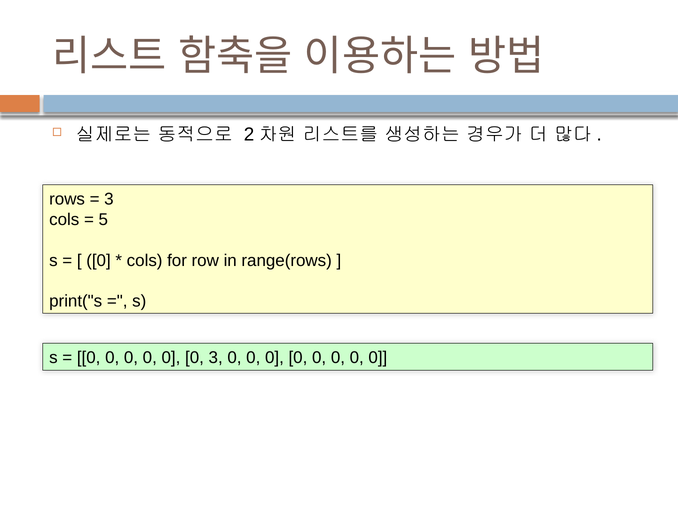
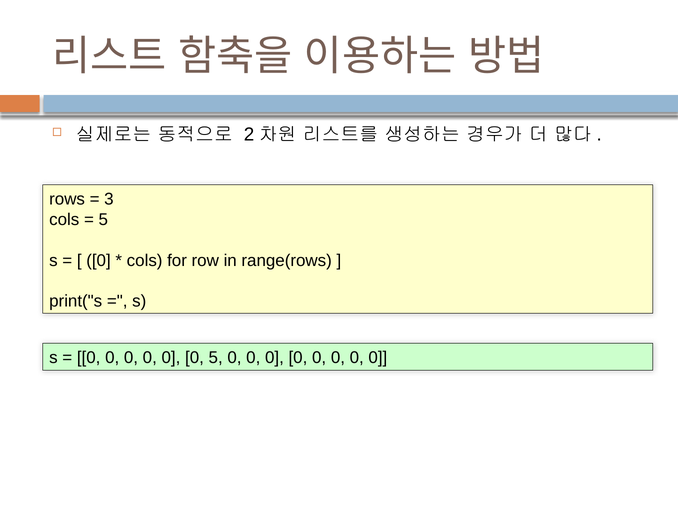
0 3: 3 -> 5
